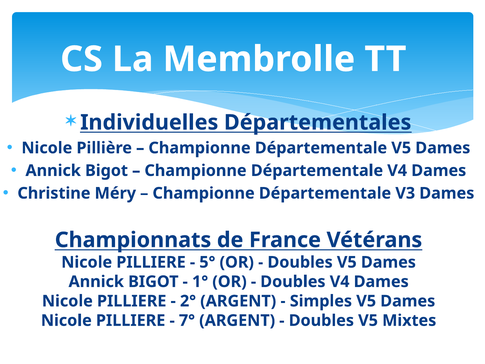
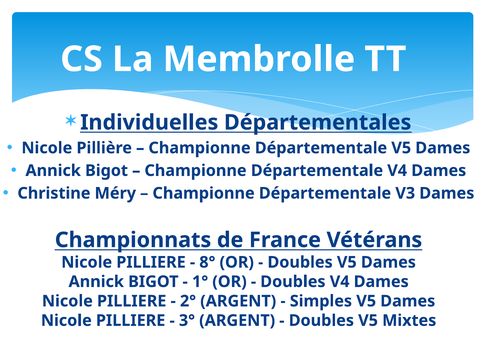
5°: 5° -> 8°
7°: 7° -> 3°
